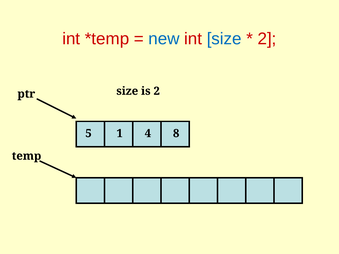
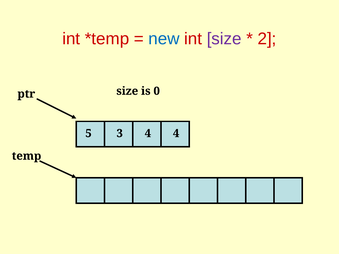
size at (224, 39) colour: blue -> purple
is 2: 2 -> 0
1: 1 -> 3
4 8: 8 -> 4
